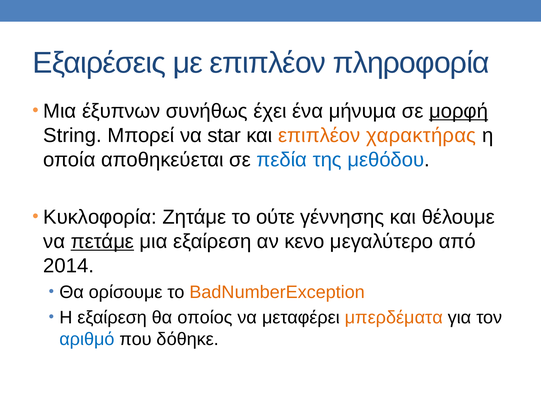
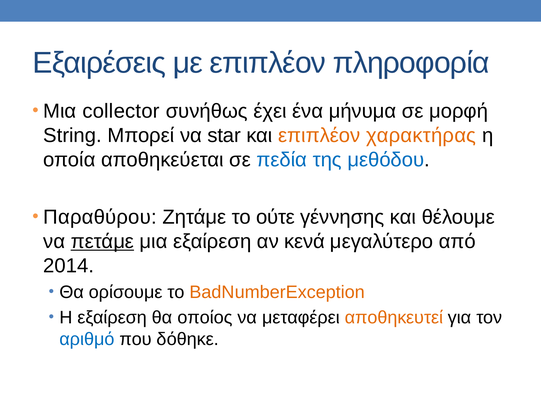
έξυπνων: έξυπνων -> collector
μορφή underline: present -> none
Κυκλοφορία: Κυκλοφορία -> Παραθύρου
κενο: κενο -> κενά
μπερδέματα: μπερδέματα -> αποθηκευτεί
